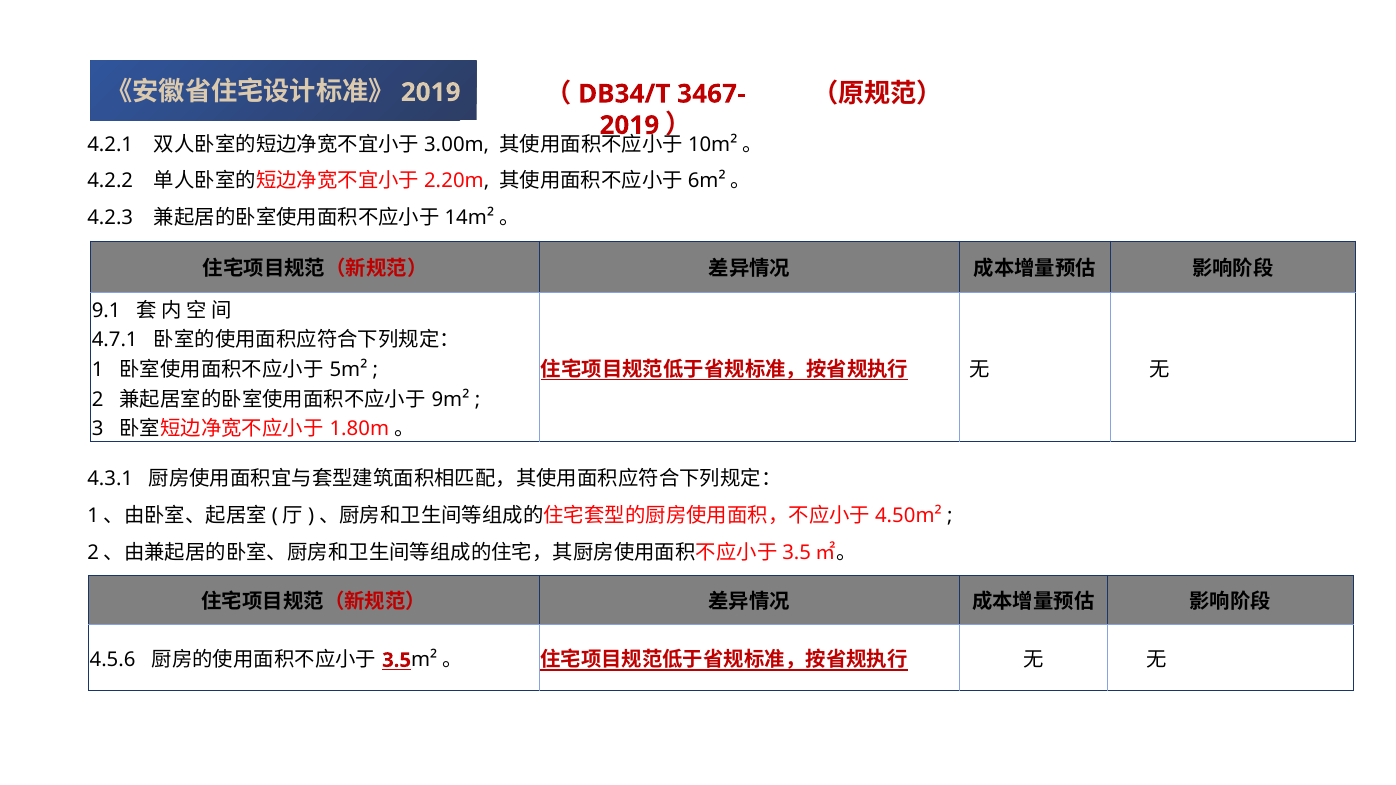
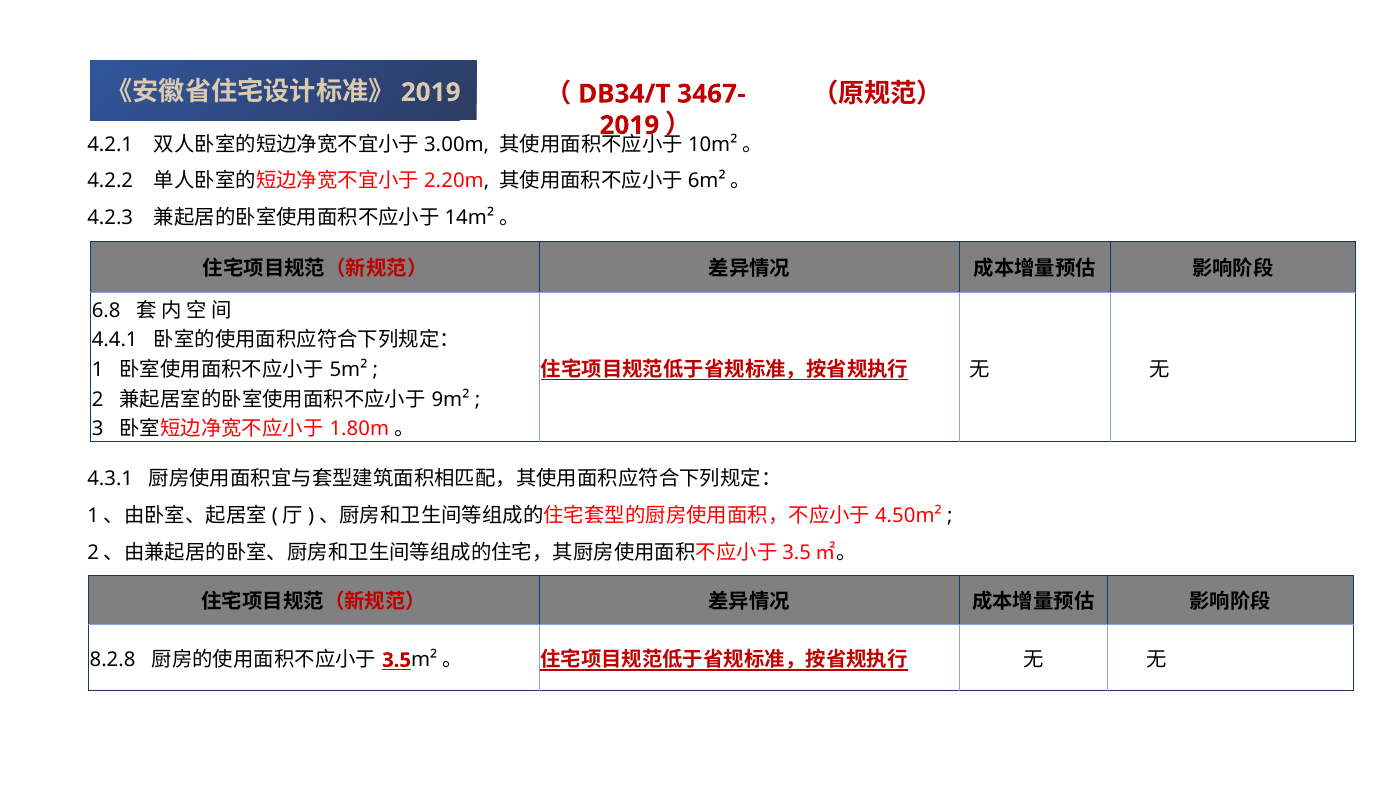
9.1: 9.1 -> 6.8
4.7.1: 4.7.1 -> 4.4.1
4.5.6: 4.5.6 -> 8.2.8
